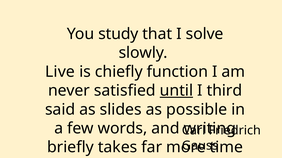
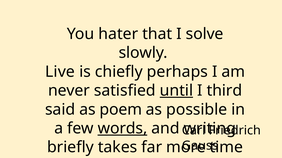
study: study -> hater
function: function -> perhaps
slides: slides -> poem
words underline: none -> present
